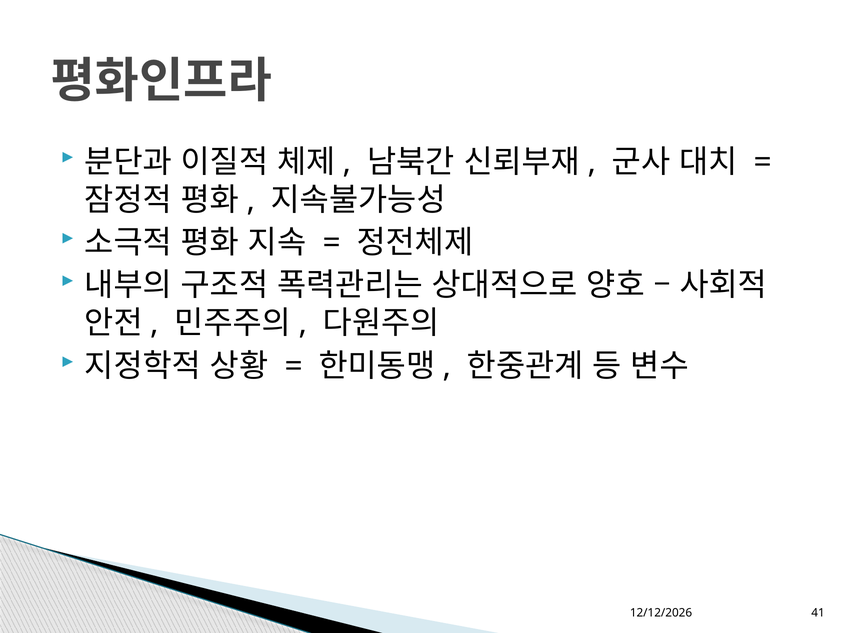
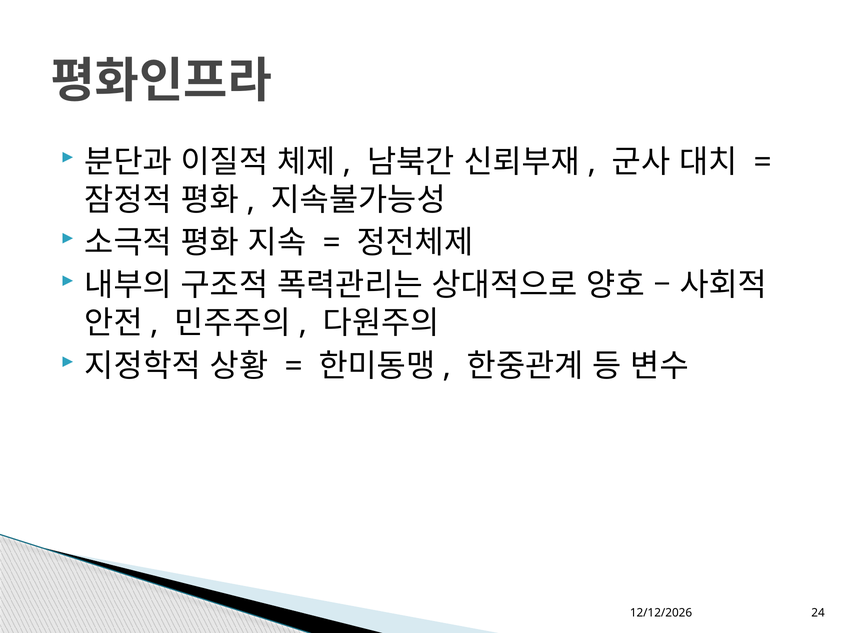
41: 41 -> 24
